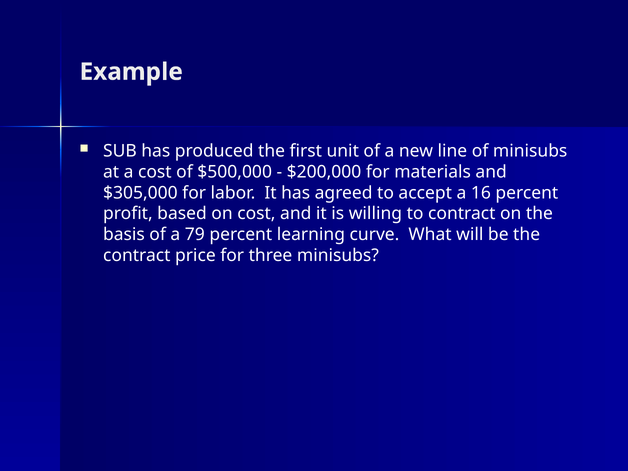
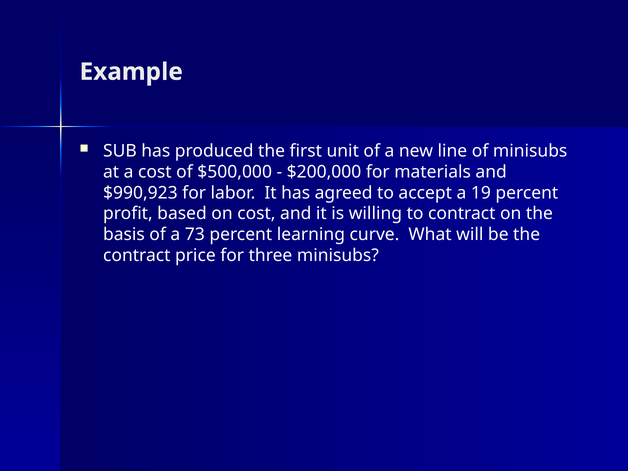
$305,000: $305,000 -> $990,923
16: 16 -> 19
79: 79 -> 73
